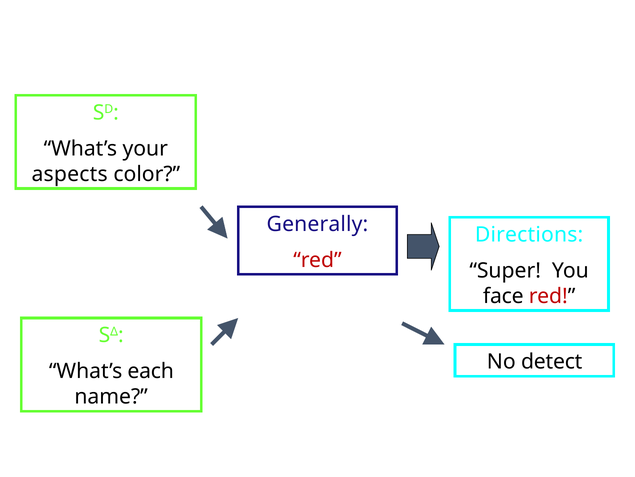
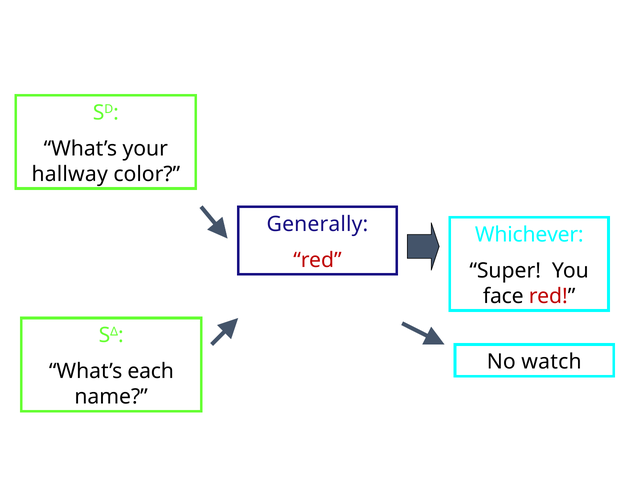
aspects: aspects -> hallway
Directions: Directions -> Whichever
detect: detect -> watch
